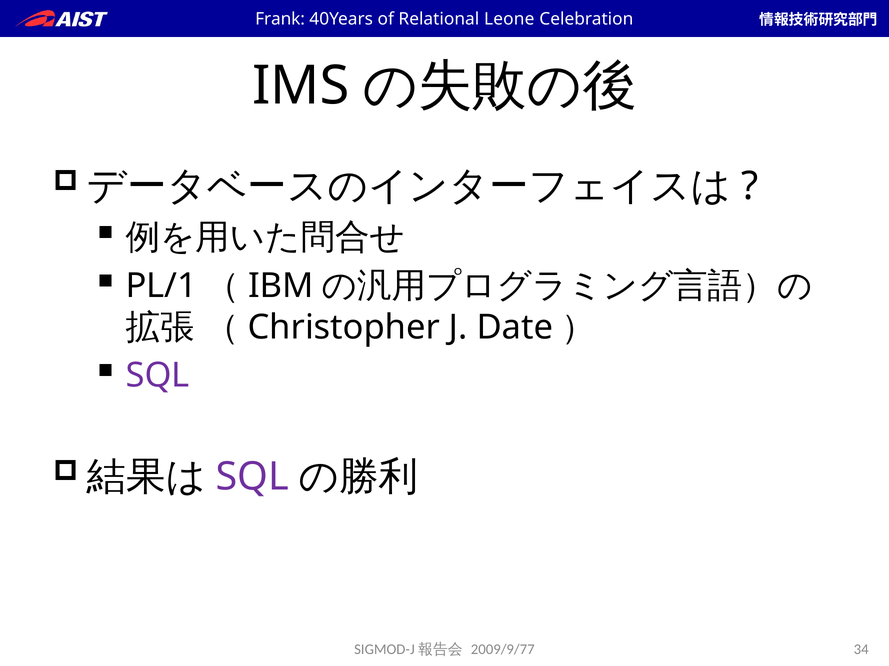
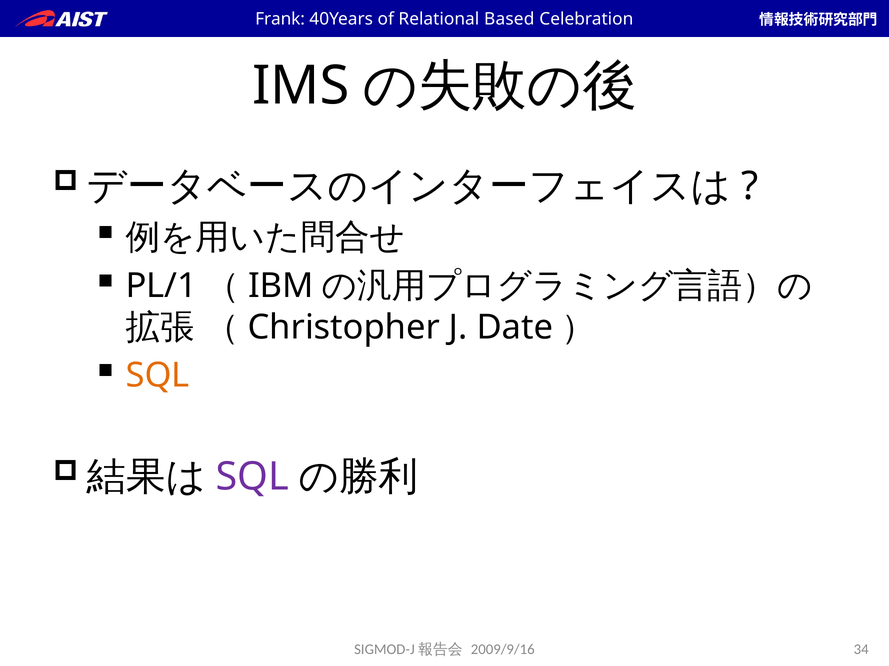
Leone: Leone -> Based
SQL at (158, 376) colour: purple -> orange
2009/9/77: 2009/9/77 -> 2009/9/16
